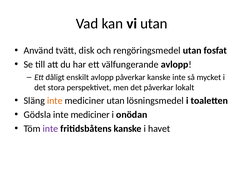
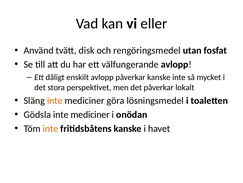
vi utan: utan -> eller
mediciner utan: utan -> göra
inte at (50, 128) colour: purple -> orange
